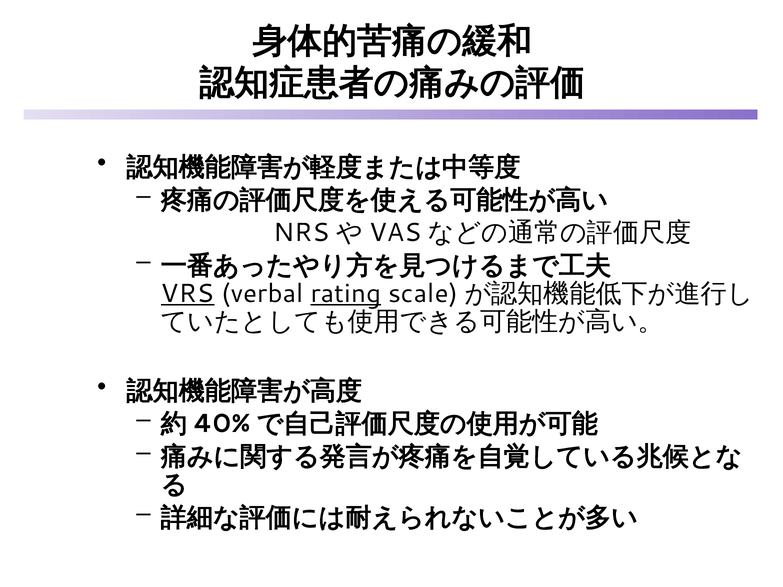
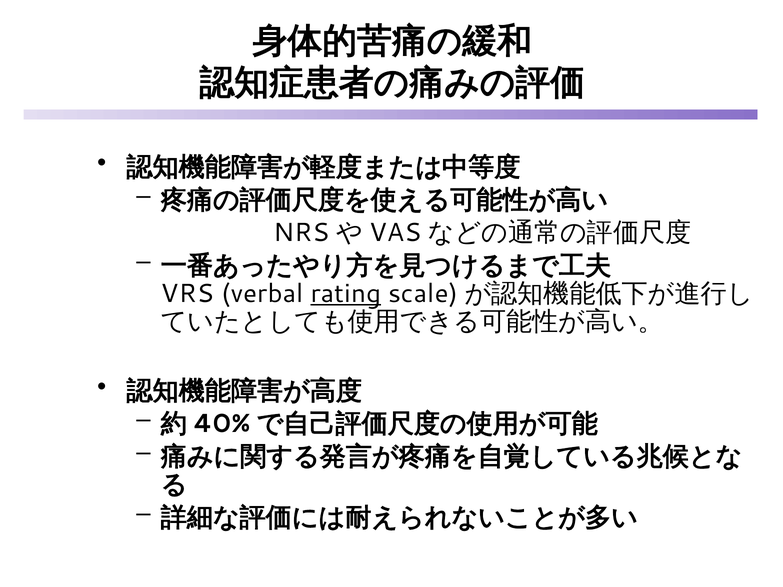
VRS underline: present -> none
